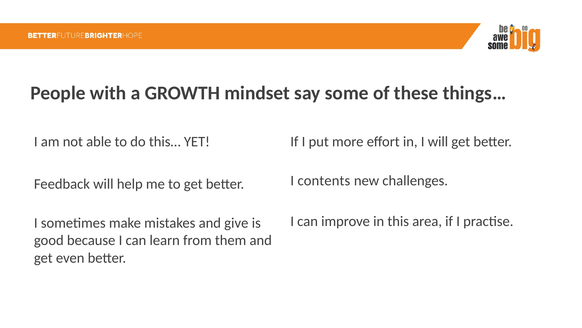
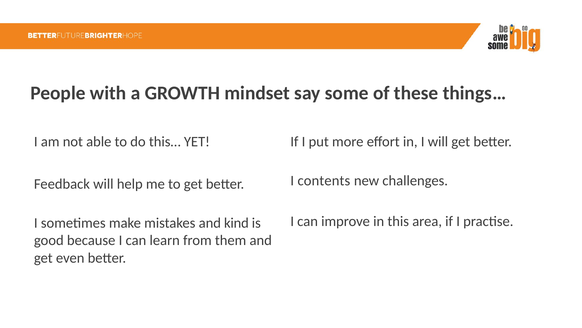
give: give -> kind
